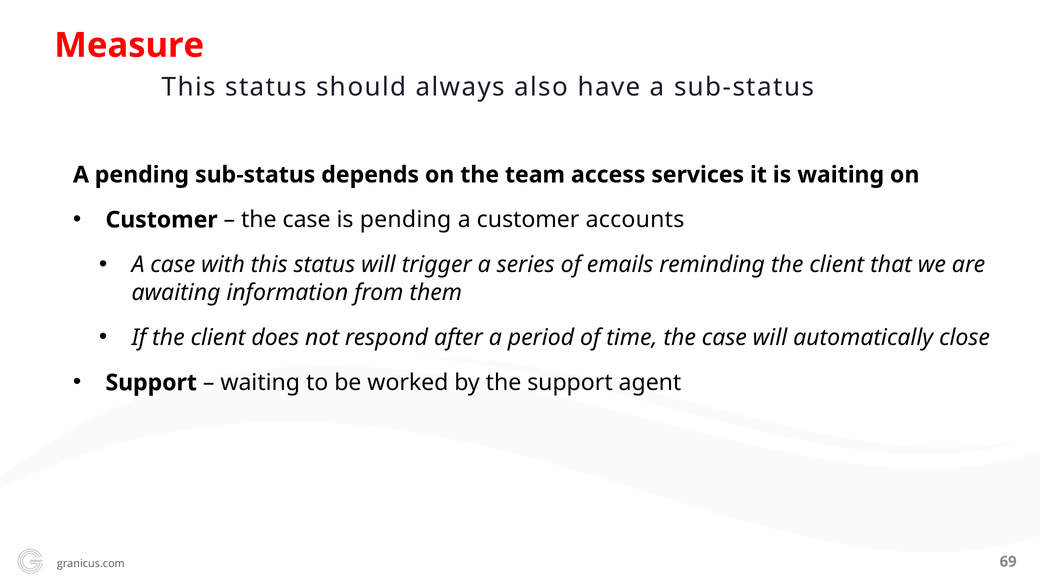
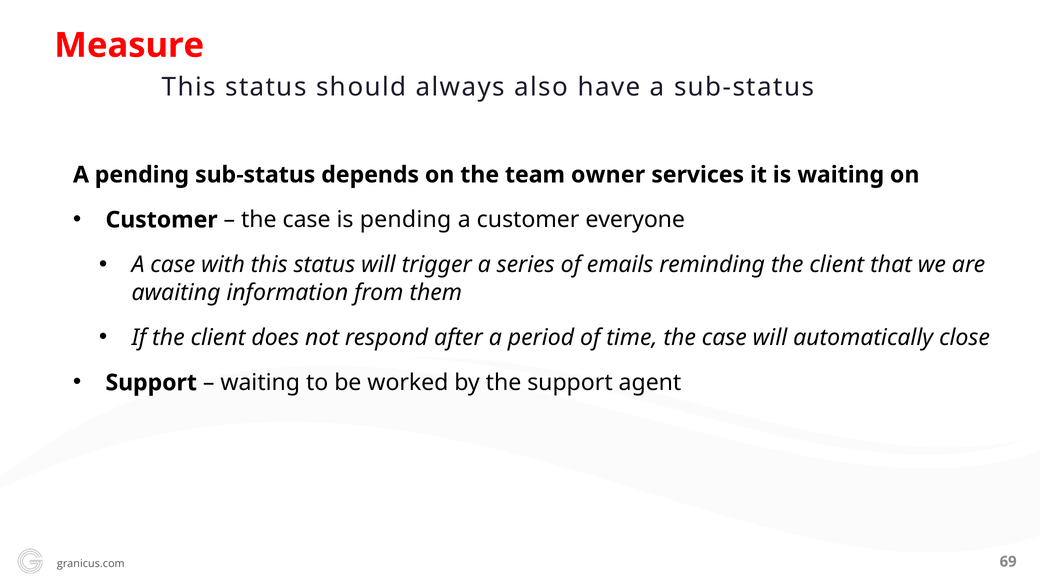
access: access -> owner
accounts: accounts -> everyone
